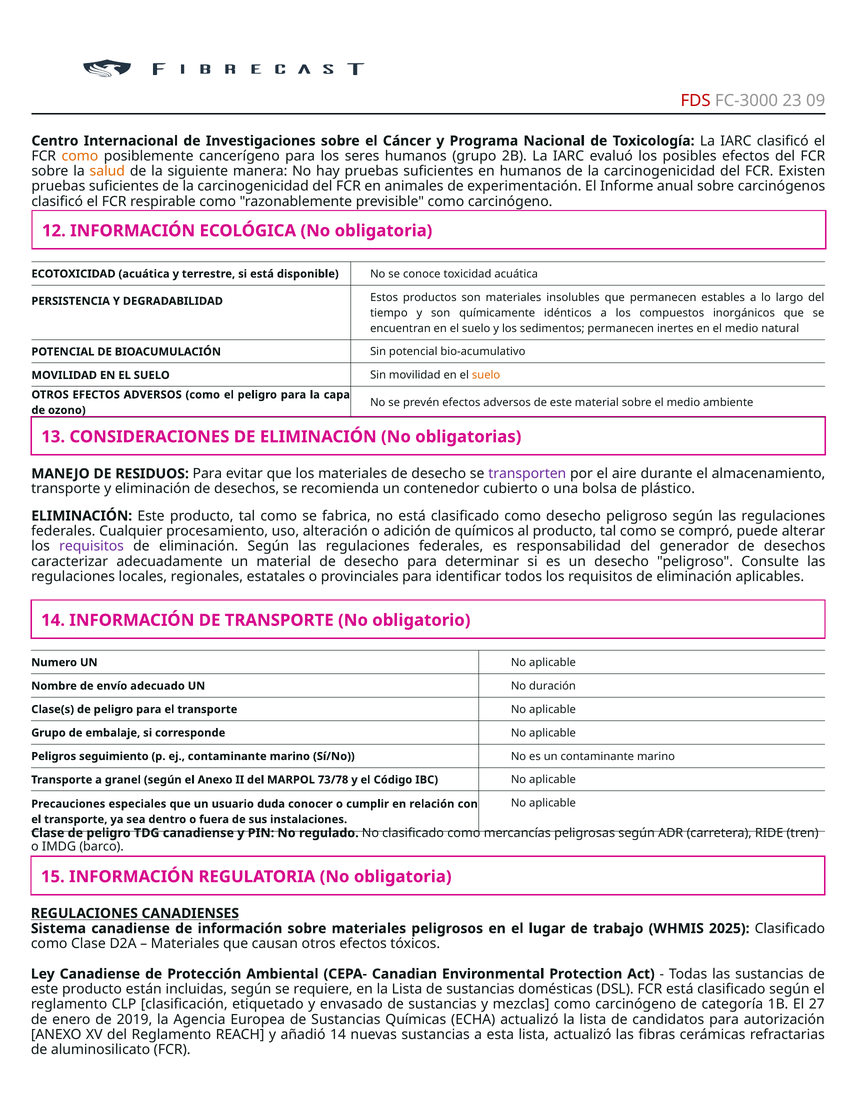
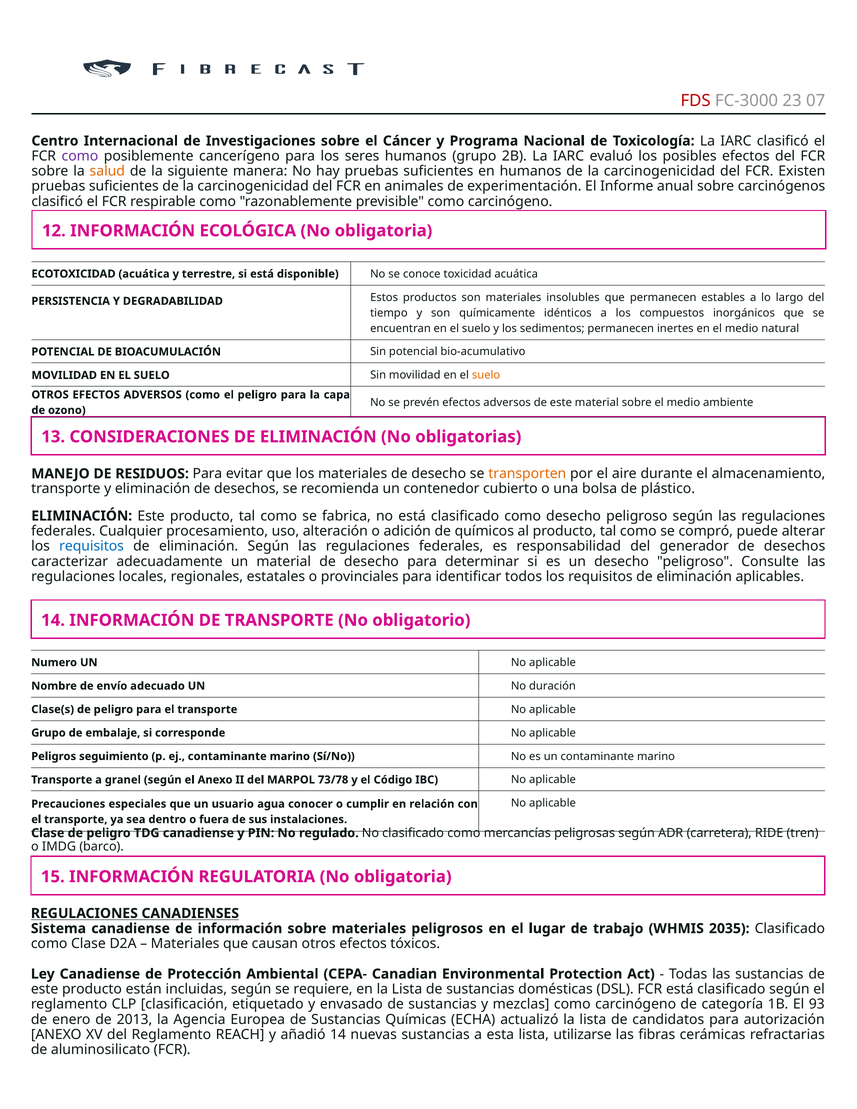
09: 09 -> 07
como at (80, 156) colour: orange -> purple
transporten colour: purple -> orange
requisitos at (92, 546) colour: purple -> blue
duda: duda -> agua
2025: 2025 -> 2035
27: 27 -> 93
2019: 2019 -> 2013
lista actualizó: actualizó -> utilizarse
